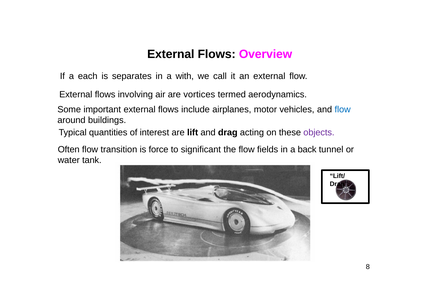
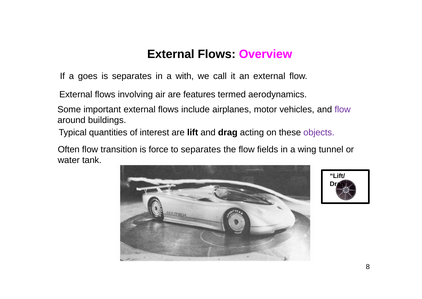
each: each -> goes
vortices: vortices -> features
flow at (343, 109) colour: blue -> purple
to significant: significant -> separates
back: back -> wing
